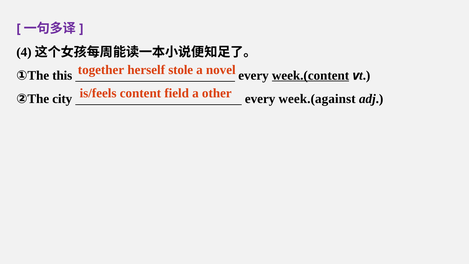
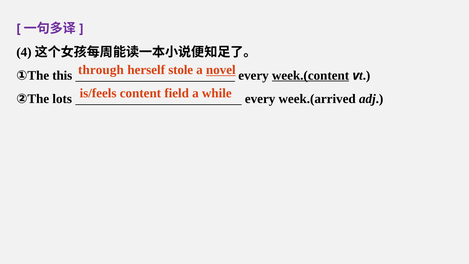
together: together -> through
novel underline: none -> present
other: other -> while
city: city -> lots
week.(against: week.(against -> week.(arrived
